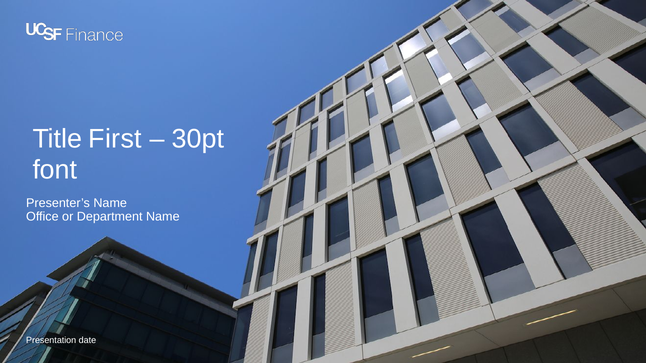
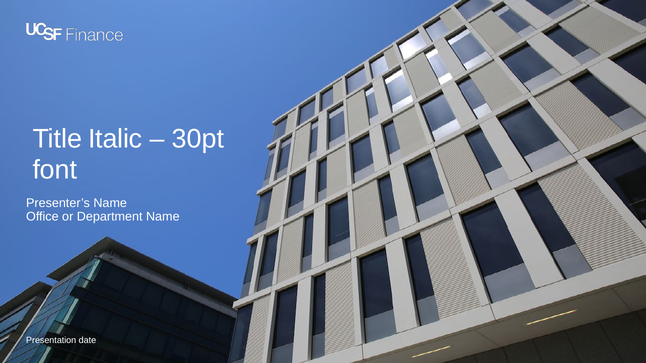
First: First -> Italic
